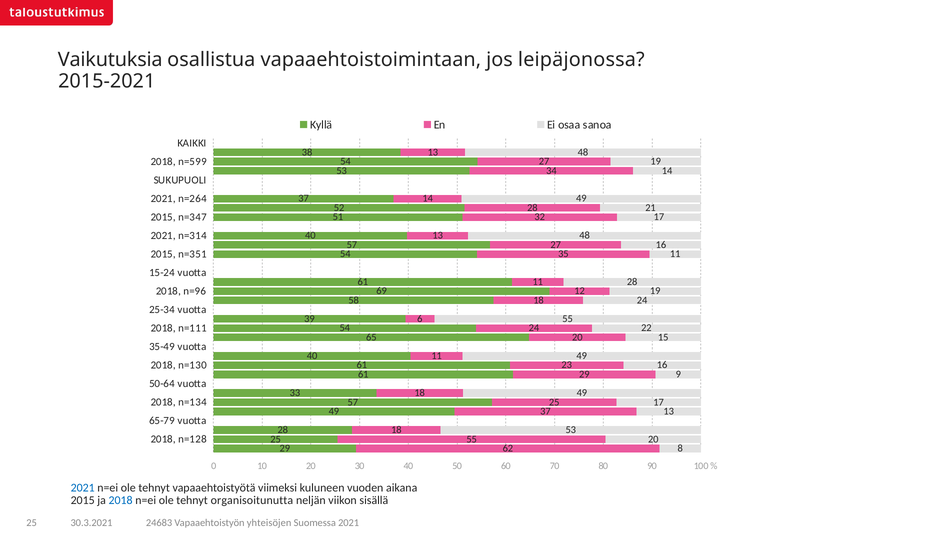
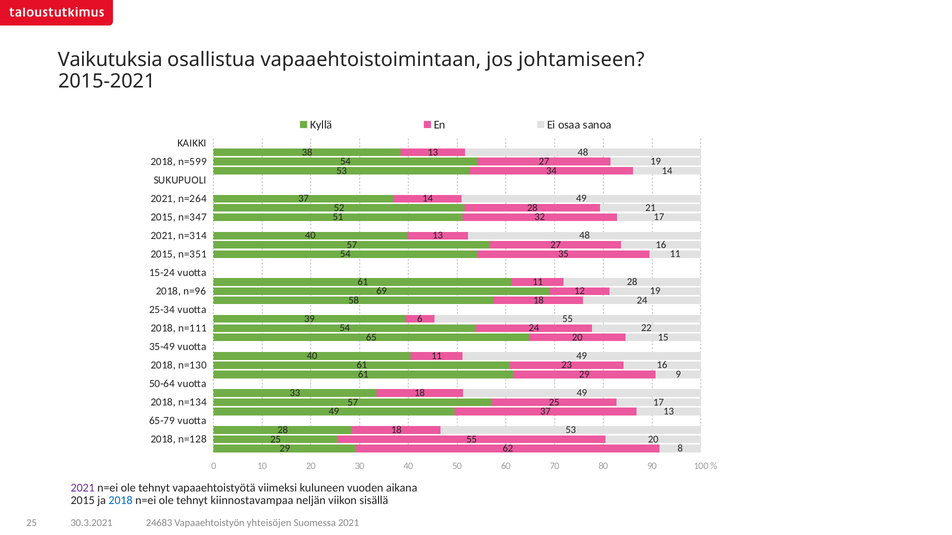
leipäjonossa: leipäjonossa -> johtamiseen
2021 at (83, 488) colour: blue -> purple
organisoitunutta: organisoitunutta -> kiinnostavampaa
